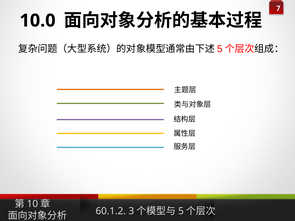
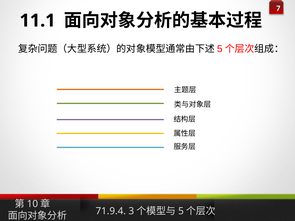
10.0: 10.0 -> 11.1
60.1.2: 60.1.2 -> 71.9.4
